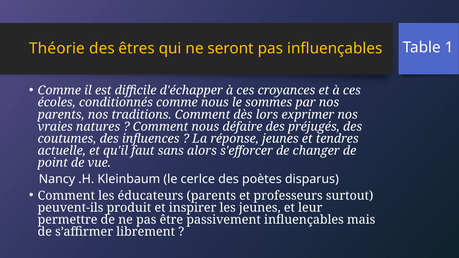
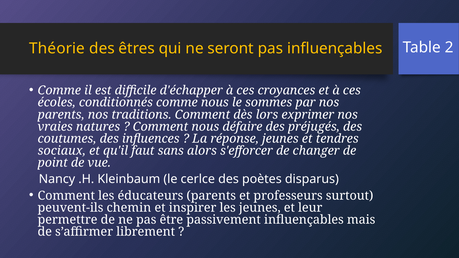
1: 1 -> 2
actuelle: actuelle -> sociaux
produit: produit -> chemin
